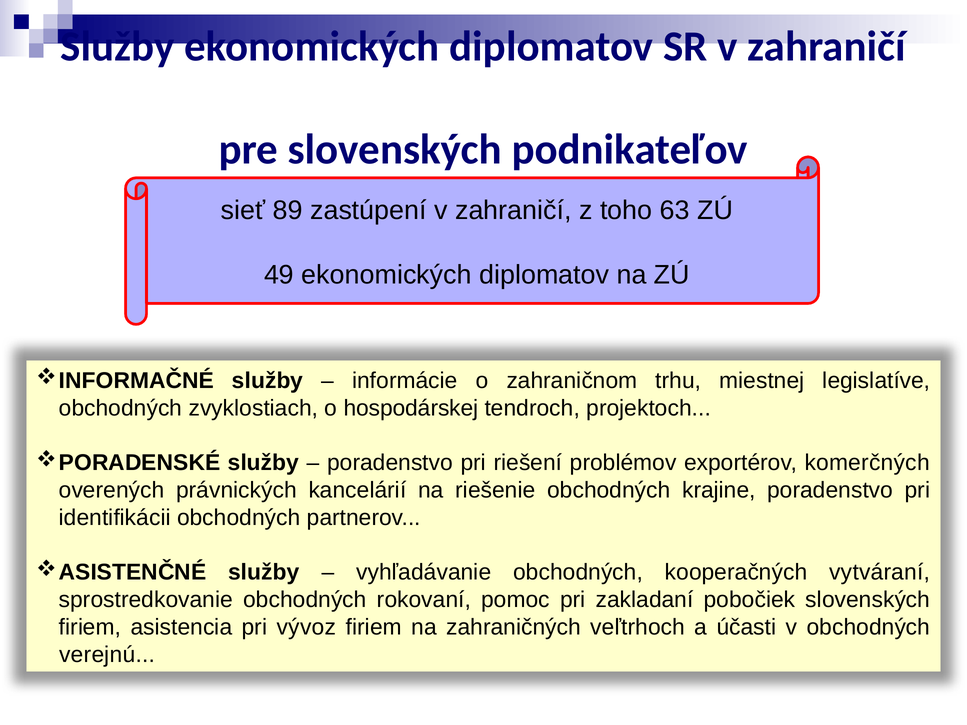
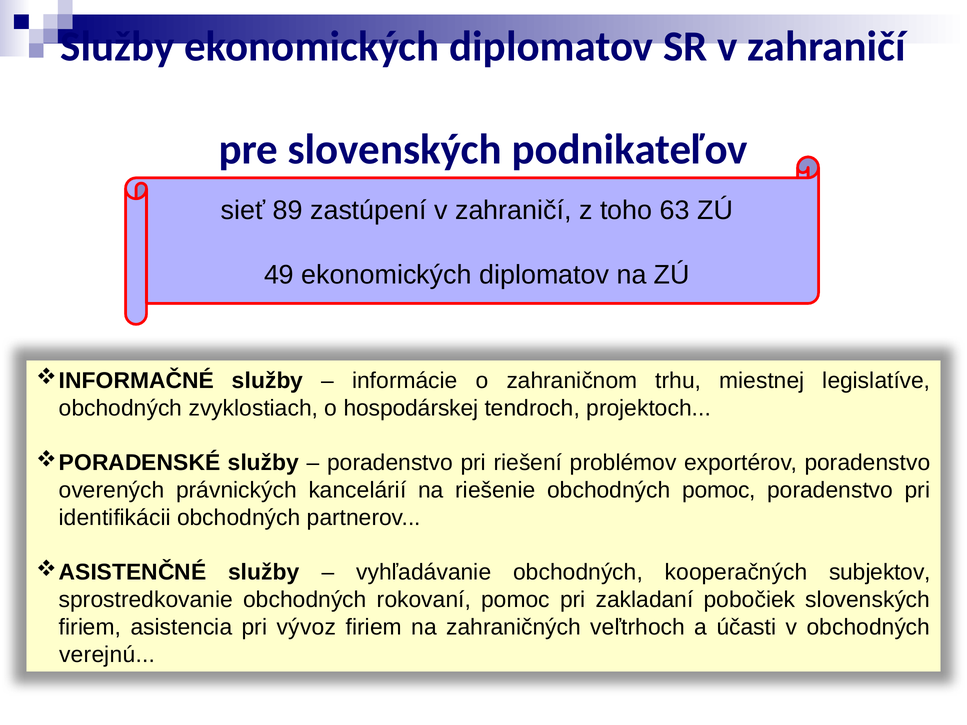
exportérov komerčných: komerčných -> poradenstvo
obchodných krajine: krajine -> pomoc
vytváraní: vytváraní -> subjektov
